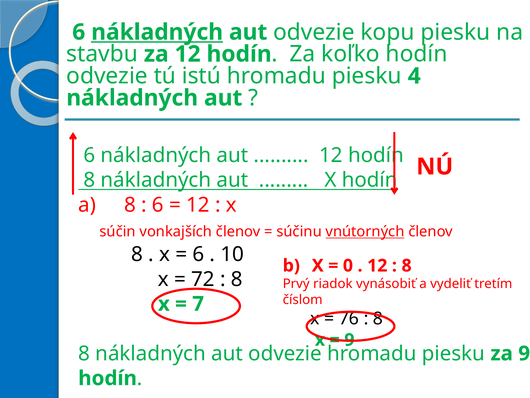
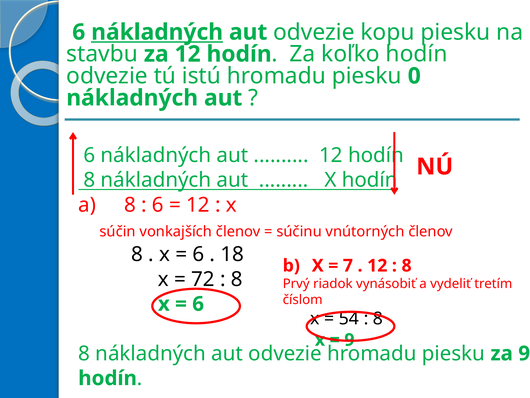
4: 4 -> 0
vnútorných underline: present -> none
10: 10 -> 18
0: 0 -> 7
7 at (198, 304): 7 -> 6
76: 76 -> 54
